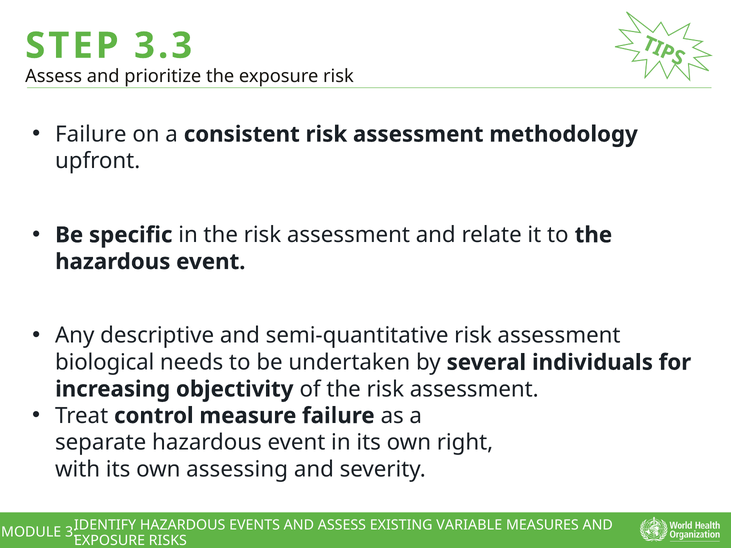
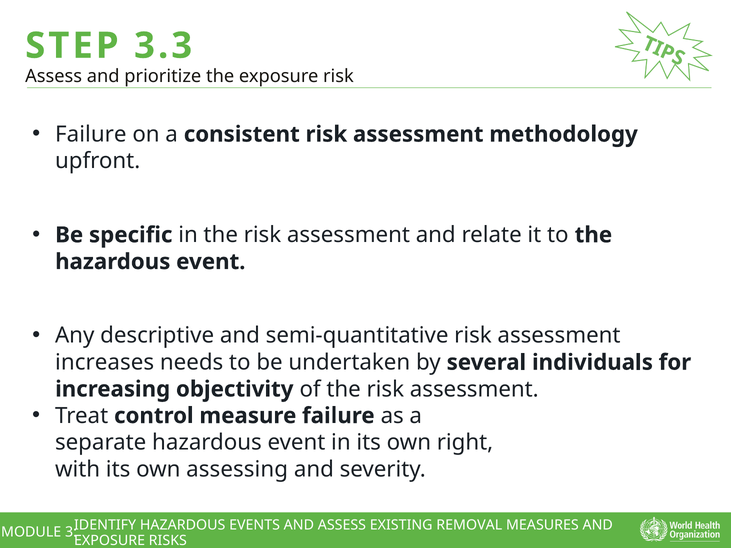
biological: biological -> increases
VARIABLE: VARIABLE -> REMOVAL
